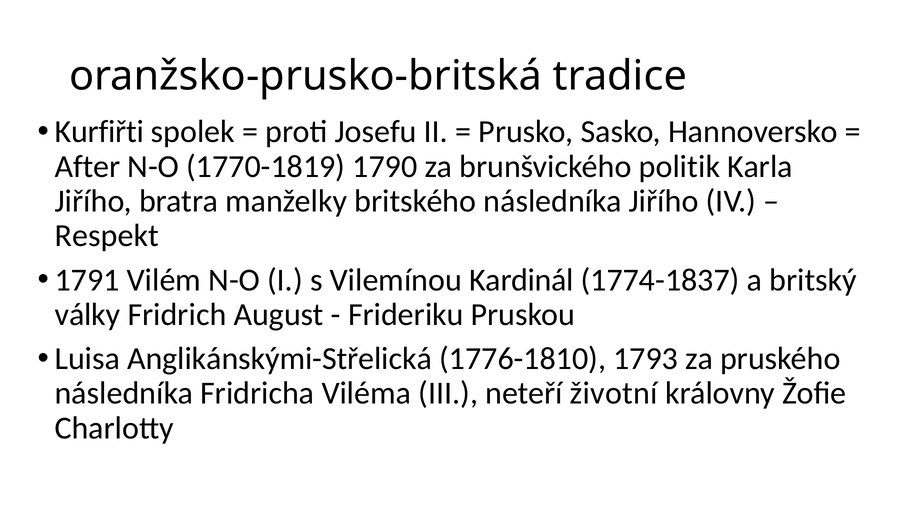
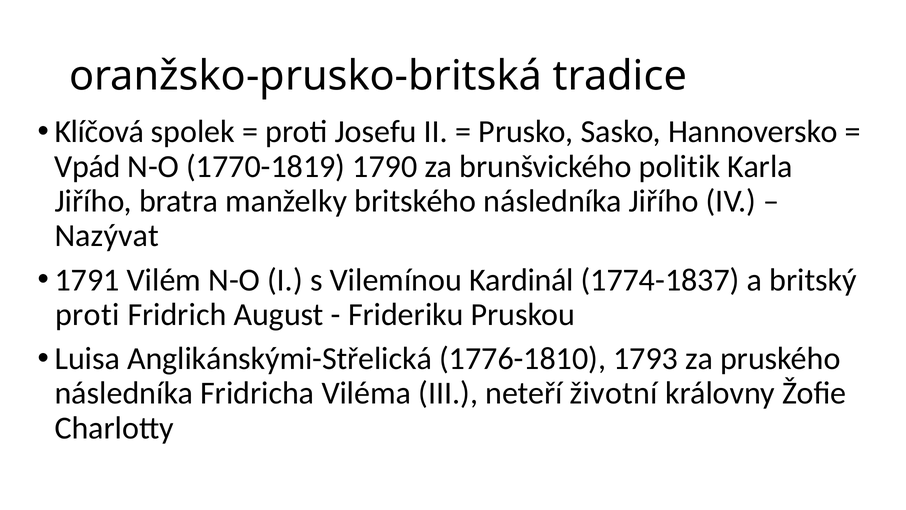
Kurfiřti: Kurfiřti -> Klíčová
After: After -> Vpád
Respekt: Respekt -> Nazývat
války at (88, 314): války -> proti
